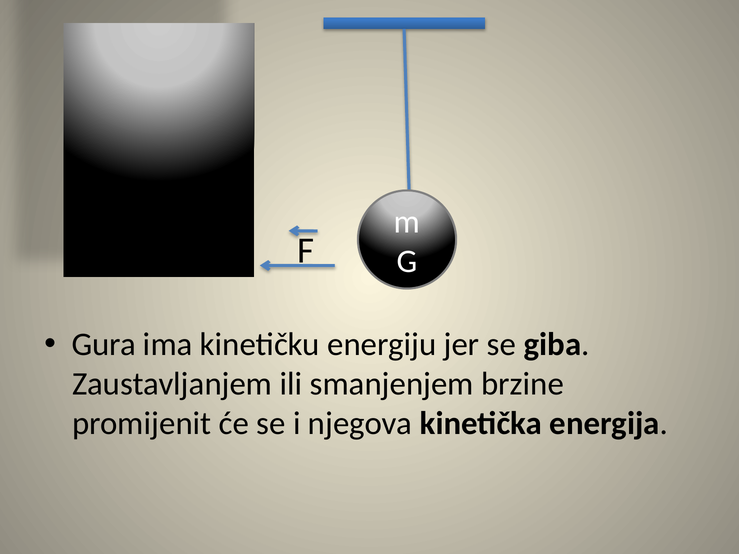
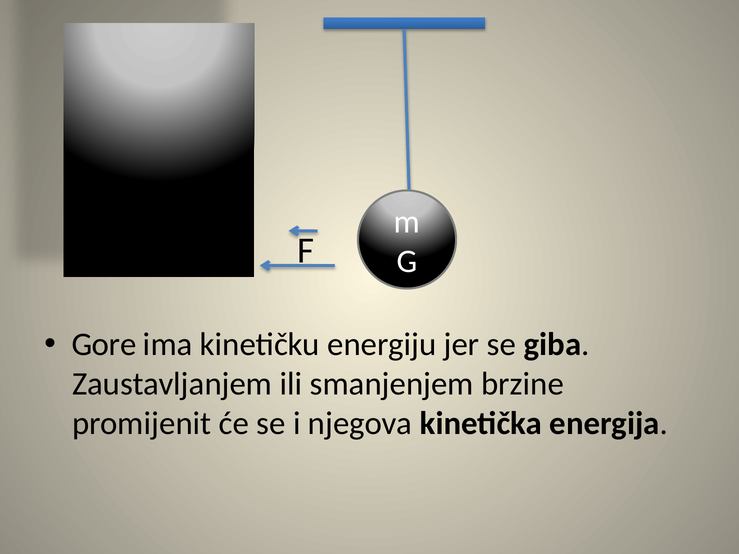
Gura: Gura -> Gore
